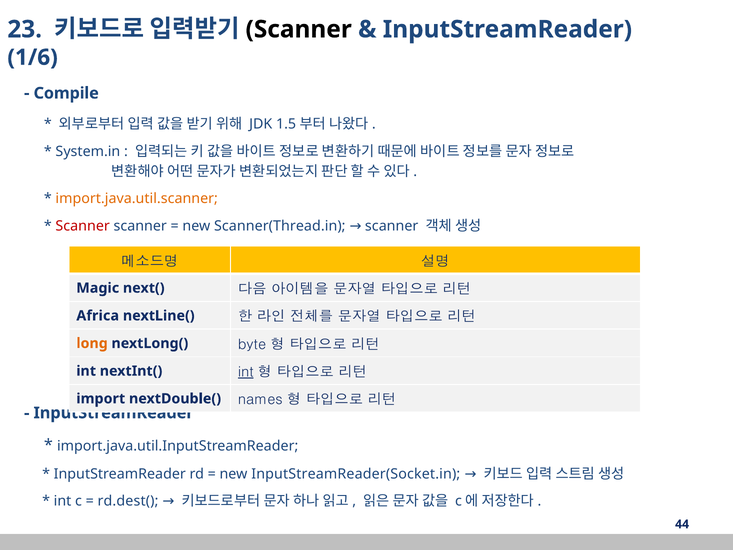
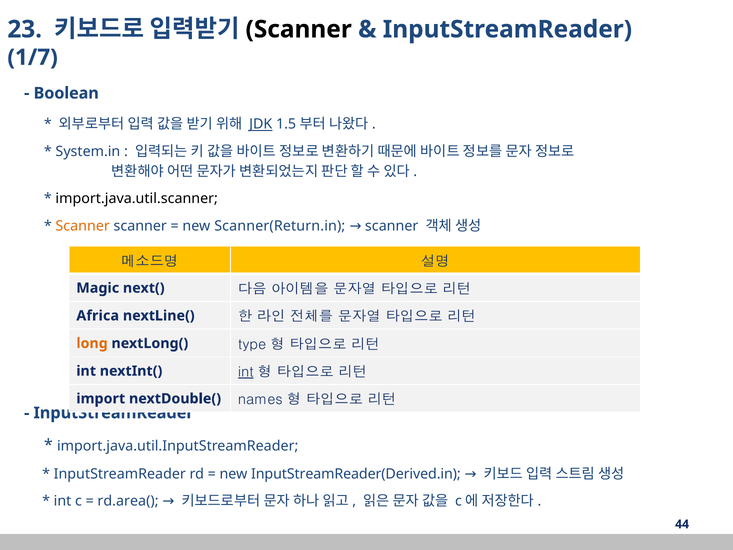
1/6: 1/6 -> 1/7
Compile: Compile -> Boolean
JDK underline: none -> present
import.java.util.scanner colour: orange -> black
Scanner at (83, 226) colour: red -> orange
Scanner(Thread.in: Scanner(Thread.in -> Scanner(Return.in
byte: byte -> type
InputStreamReader(Socket.in: InputStreamReader(Socket.in -> InputStreamReader(Derived.in
rd.dest(: rd.dest( -> rd.area(
